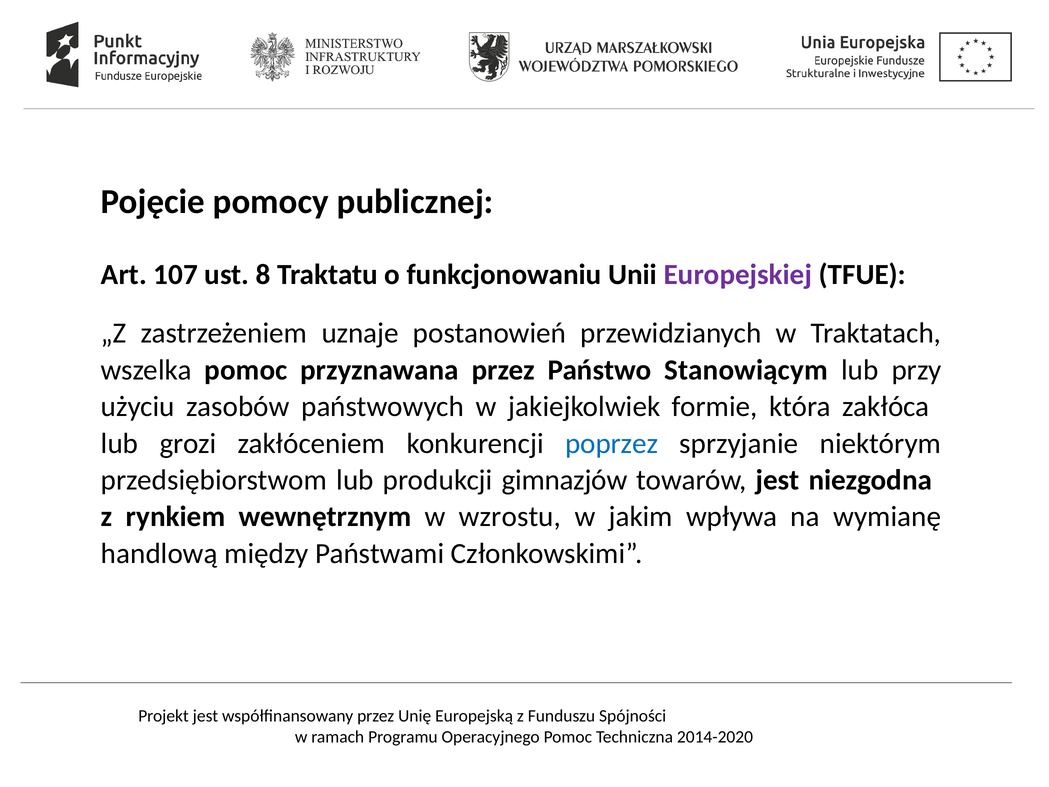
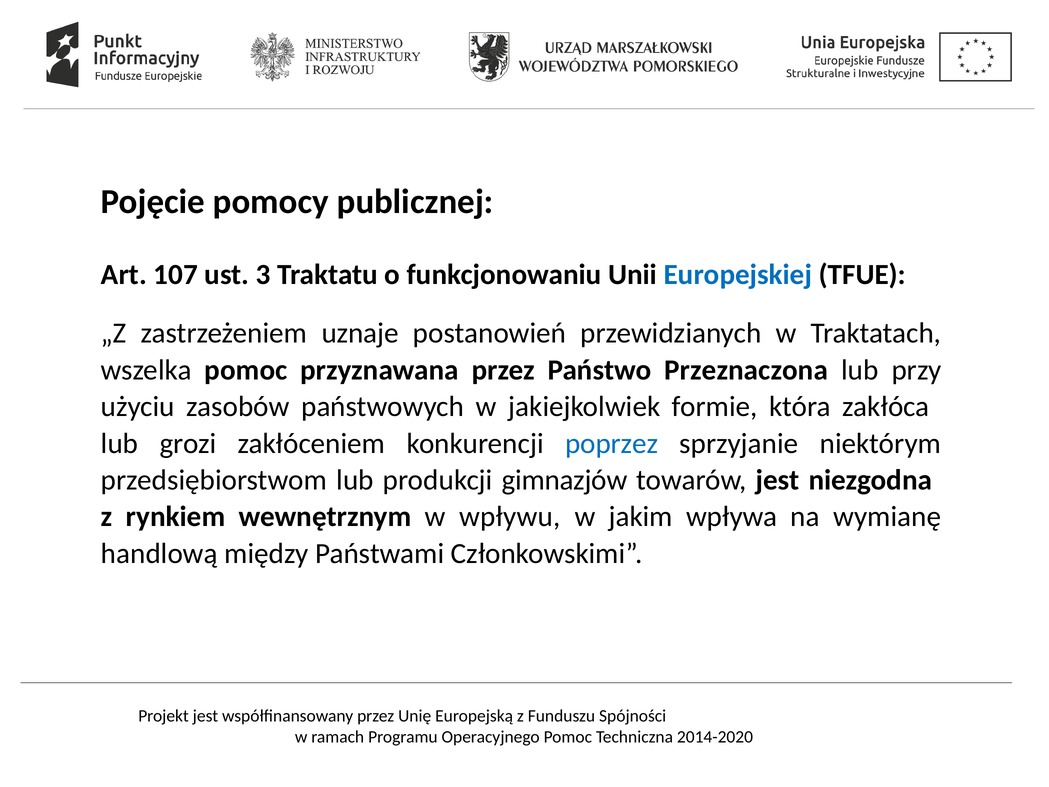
8: 8 -> 3
Europejskiej colour: purple -> blue
Stanowiącym: Stanowiącym -> Przeznaczona
wzrostu: wzrostu -> wpływu
